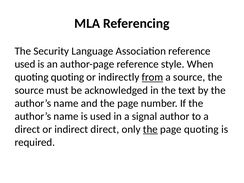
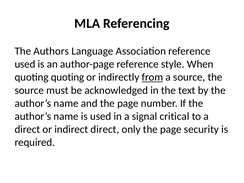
Security: Security -> Authors
author: author -> critical
the at (150, 129) underline: present -> none
page quoting: quoting -> security
